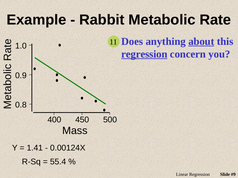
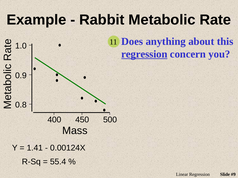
about underline: present -> none
